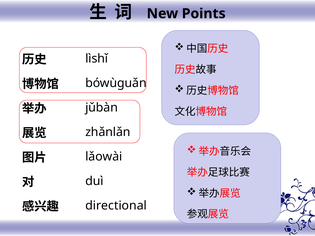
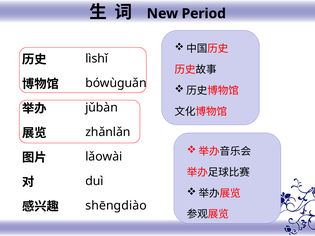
Points: Points -> Period
directional: directional -> shēnɡdiào
